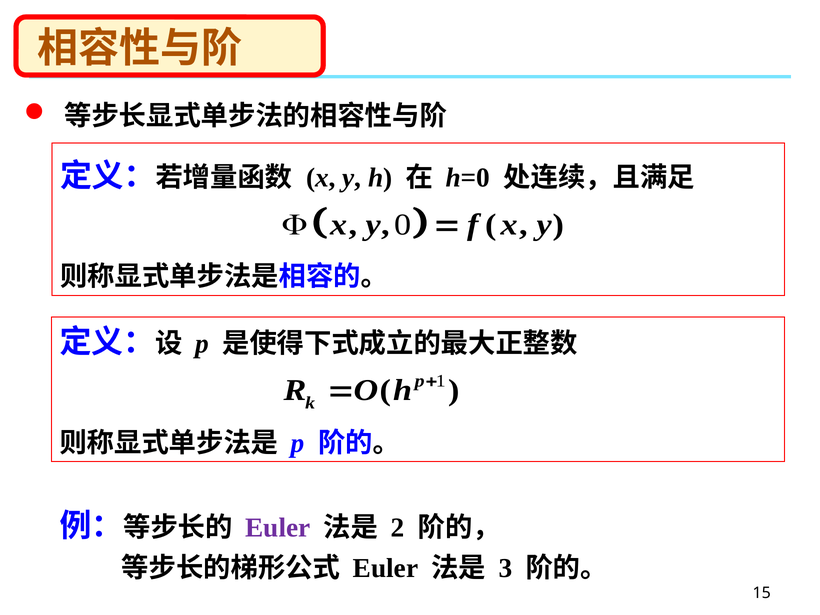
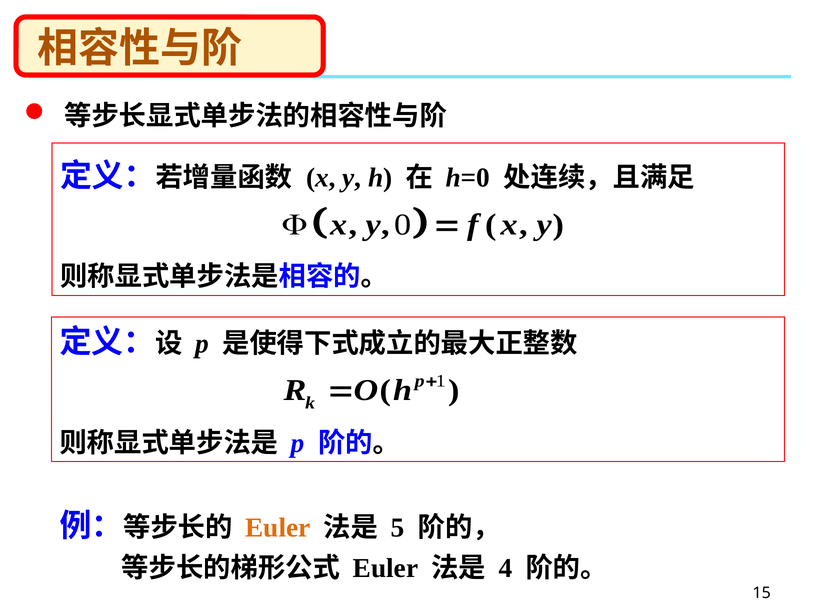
Euler at (278, 528) colour: purple -> orange
2: 2 -> 5
3: 3 -> 4
